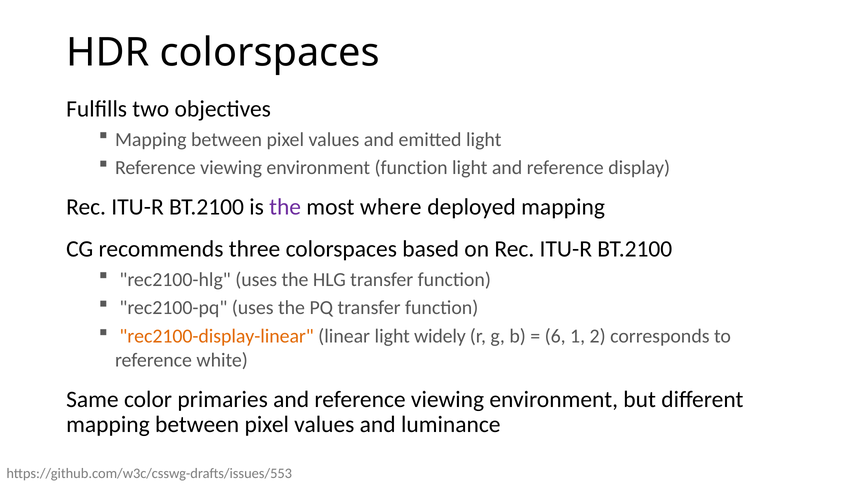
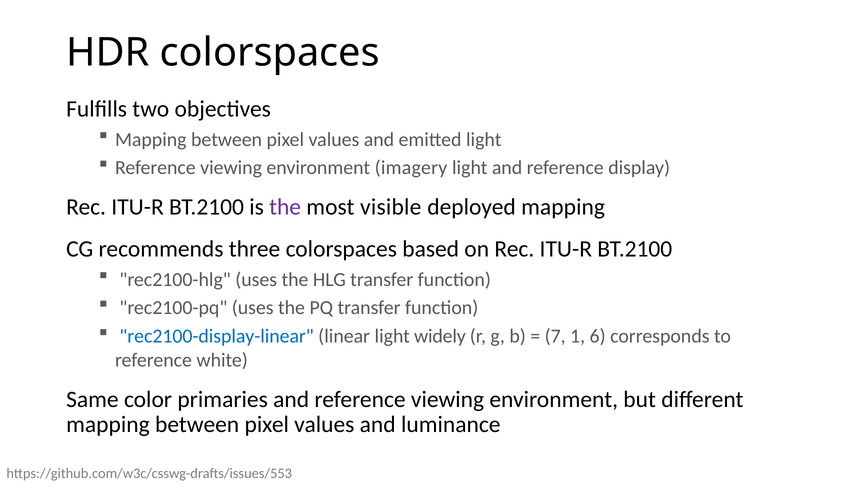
environment function: function -> imagery
where: where -> visible
rec2100-display-linear colour: orange -> blue
6: 6 -> 7
2: 2 -> 6
